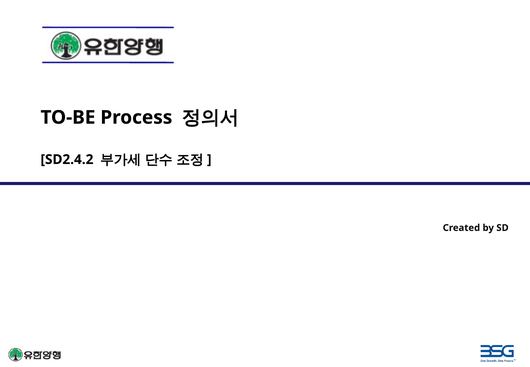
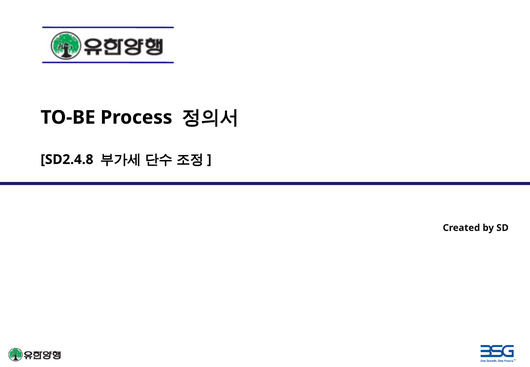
SD2.4.2: SD2.4.2 -> SD2.4.8
